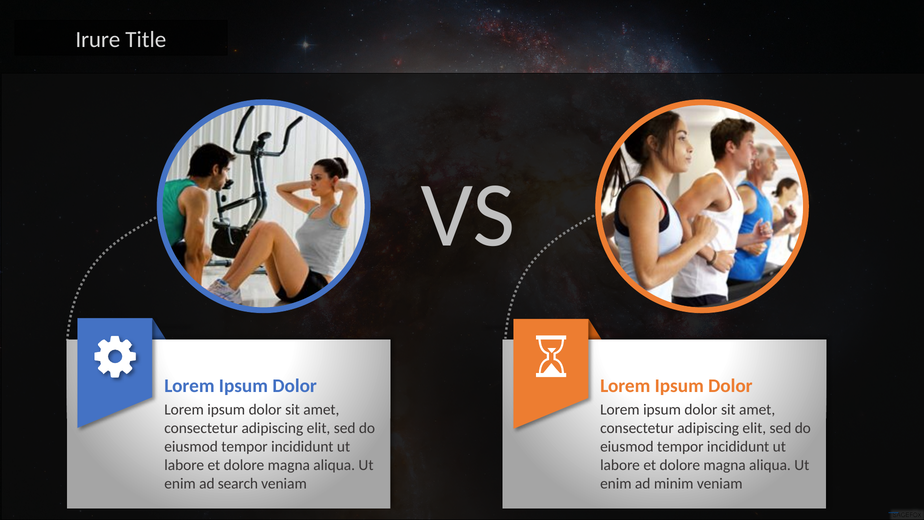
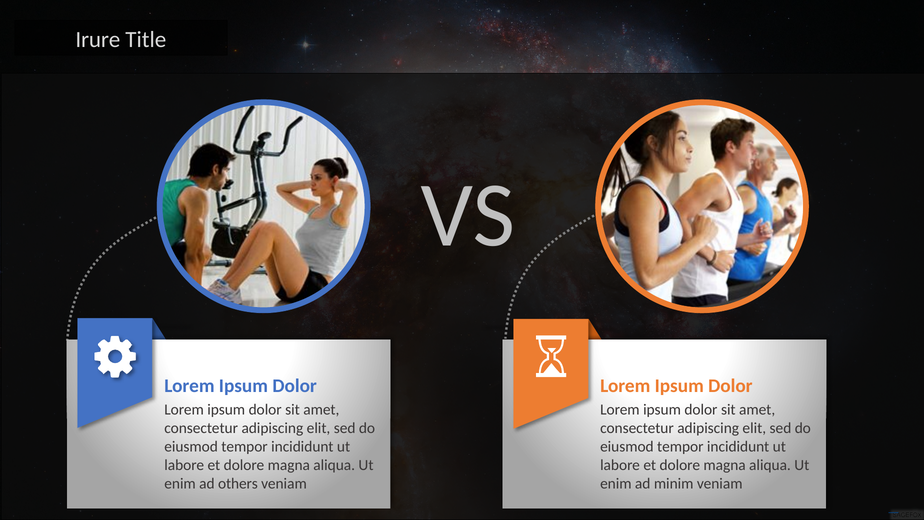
search: search -> others
